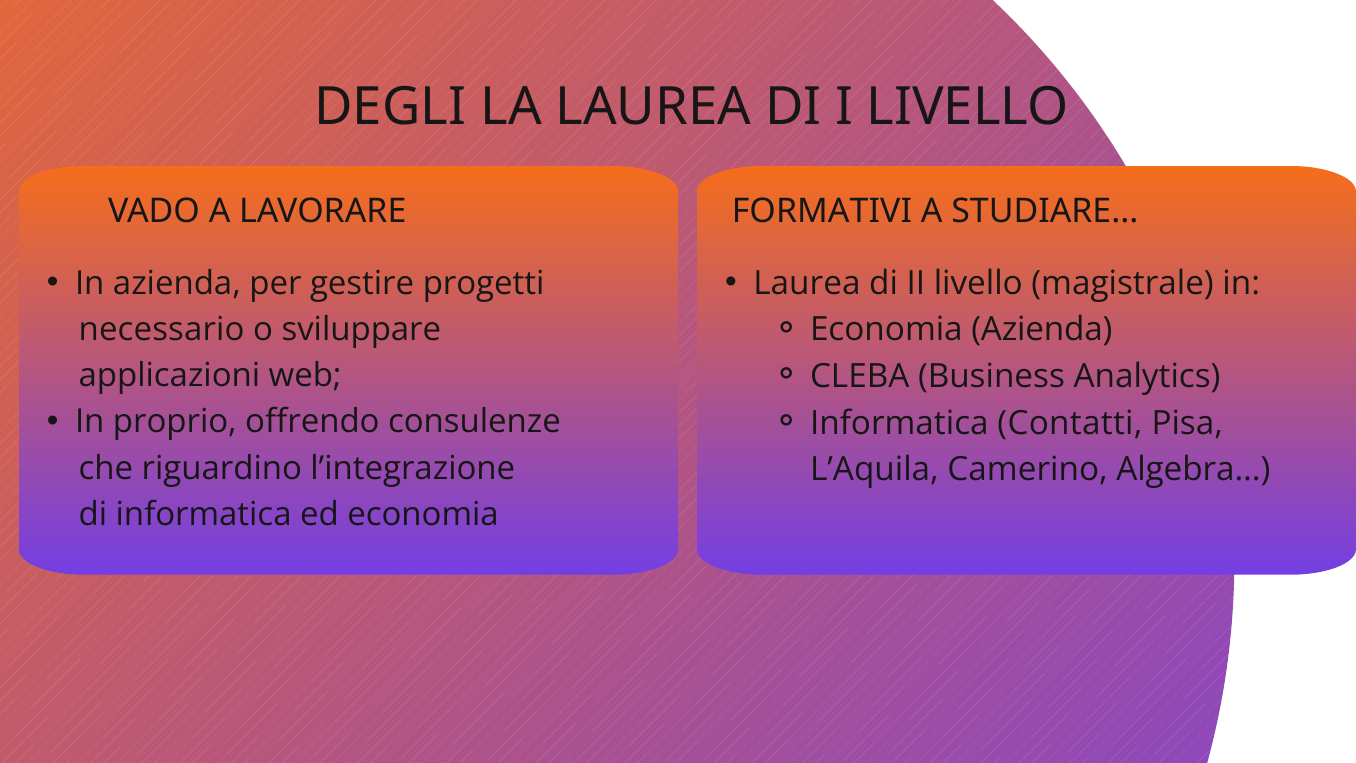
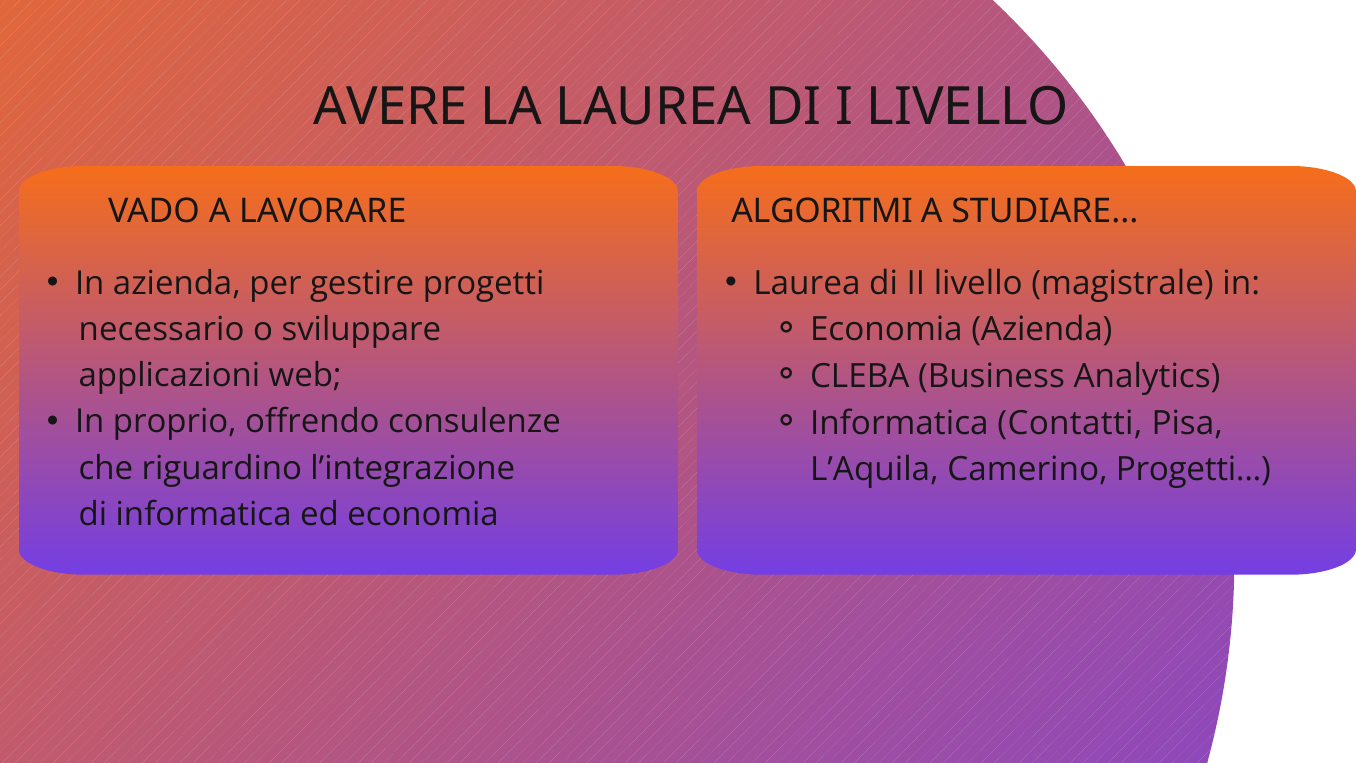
DEGLI: DEGLI -> AVERE
FORMATIVI: FORMATIVI -> ALGORITMI
Camerino Algebra: Algebra -> Progetti
